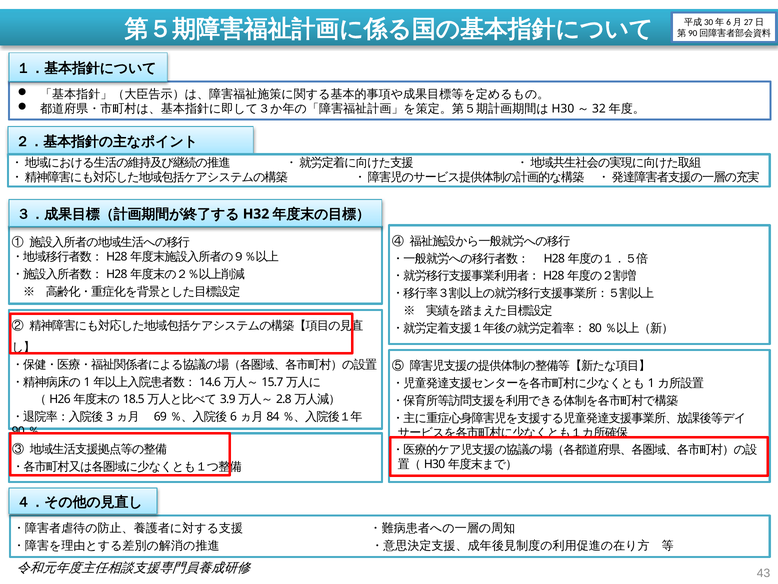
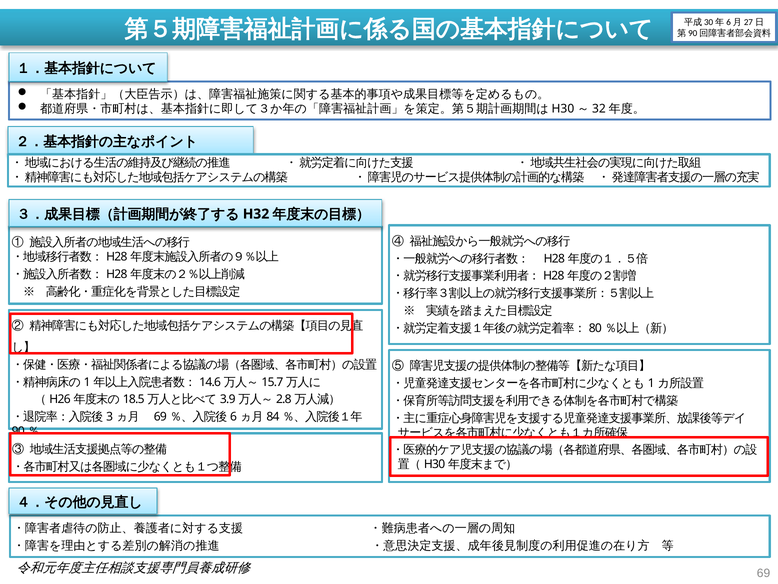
43: 43 -> 69
